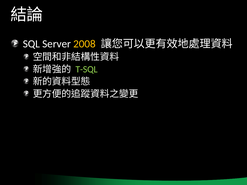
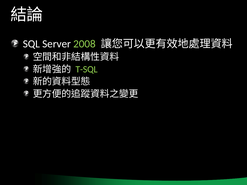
2008 colour: yellow -> light green
